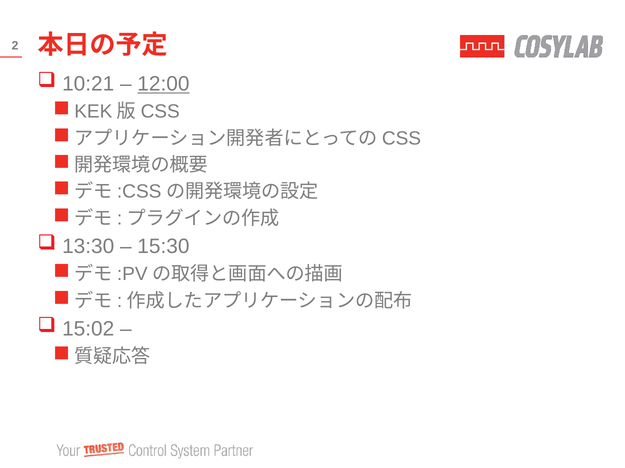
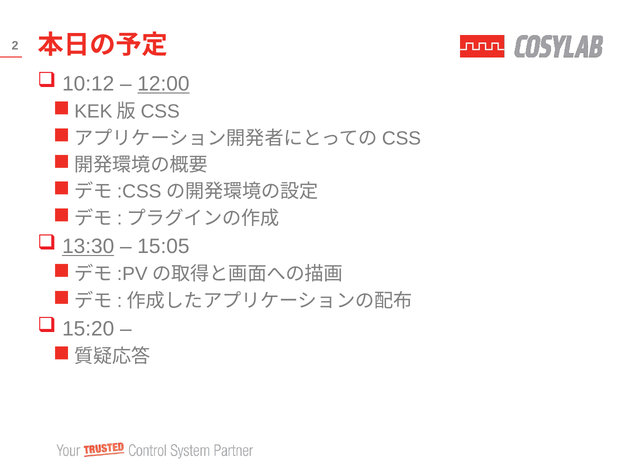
10:21: 10:21 -> 10:12
13:30 underline: none -> present
15:30: 15:30 -> 15:05
15:02: 15:02 -> 15:20
